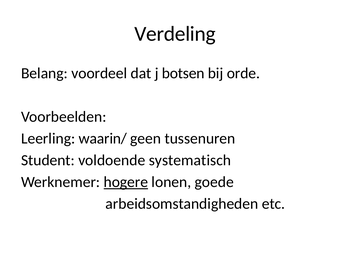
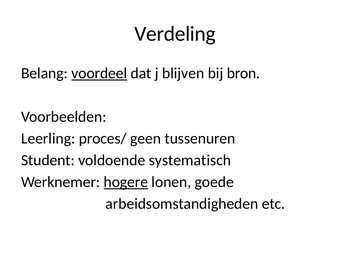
voordeel underline: none -> present
botsen: botsen -> blijven
orde: orde -> bron
waarin/: waarin/ -> proces/
